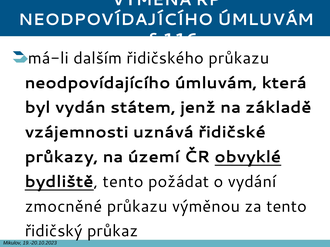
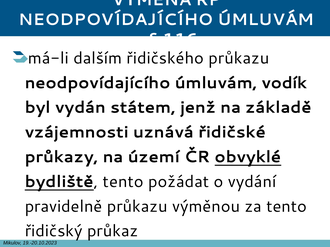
která: která -> vodík
zmocněné: zmocněné -> pravidelně
